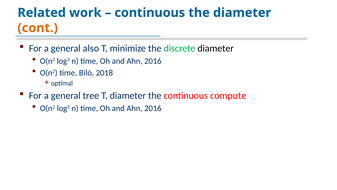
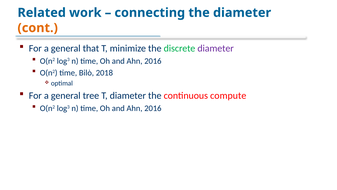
continuous at (150, 13): continuous -> connecting
also: also -> that
diameter at (216, 48) colour: black -> purple
